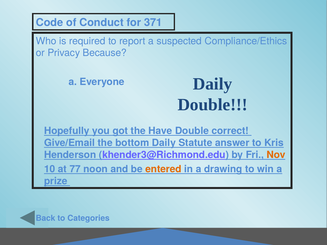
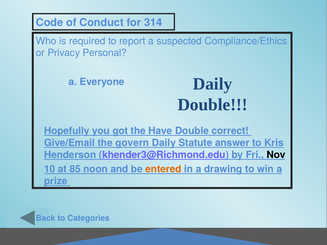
371: 371 -> 314
Because: Because -> Personal
bottom: bottom -> govern
Nov colour: orange -> black
77: 77 -> 85
